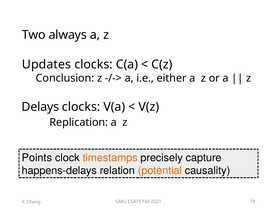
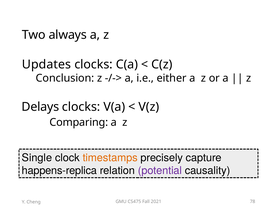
Replication: Replication -> Comparing
Points: Points -> Single
happens-delays: happens-delays -> happens-replica
potential colour: orange -> purple
